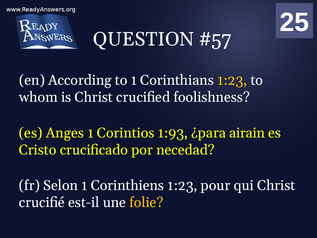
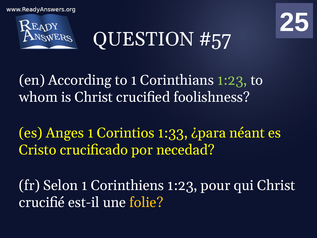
1:23 at (232, 80) colour: yellow -> light green
1:93: 1:93 -> 1:33
airain: airain -> néant
